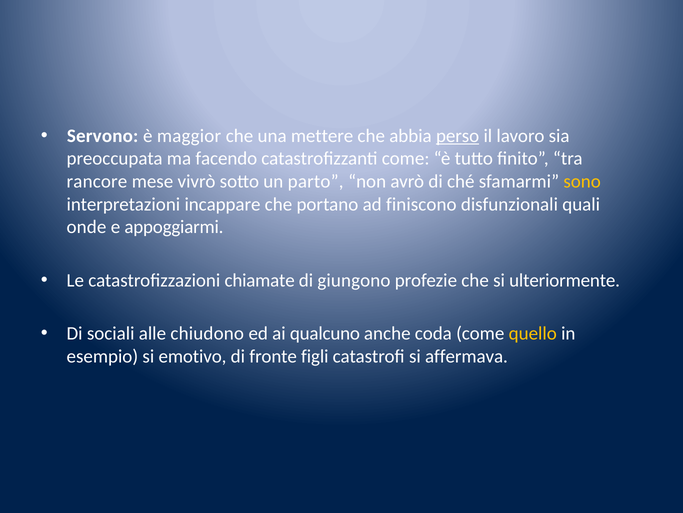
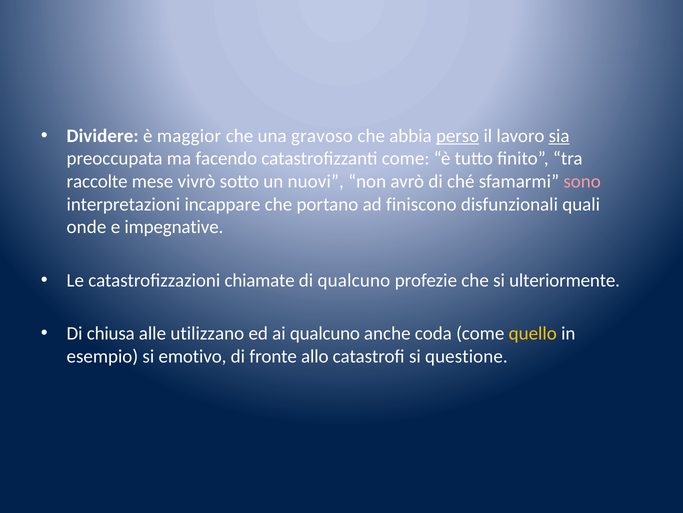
Servono: Servono -> Dividere
mettere: mettere -> gravoso
sia underline: none -> present
rancore: rancore -> raccolte
parto: parto -> nuovi
sono colour: yellow -> pink
appoggiarmi: appoggiarmi -> impegnative
di giungono: giungono -> qualcuno
sociali: sociali -> chiusa
chiudono: chiudono -> utilizzano
figli: figli -> allo
affermava: affermava -> questione
